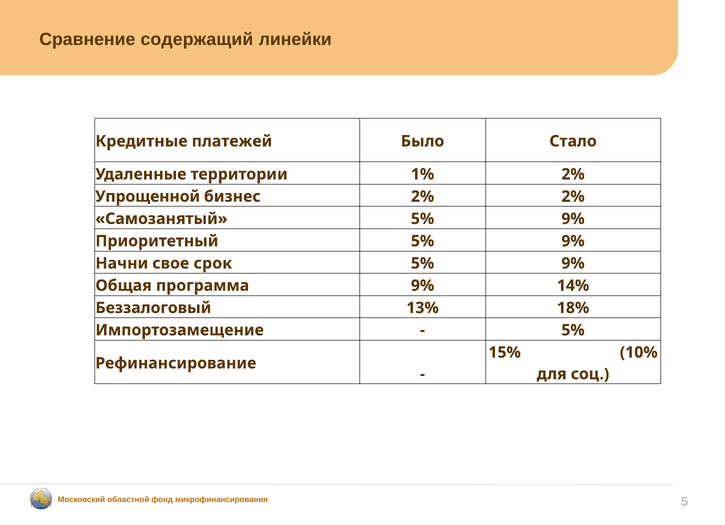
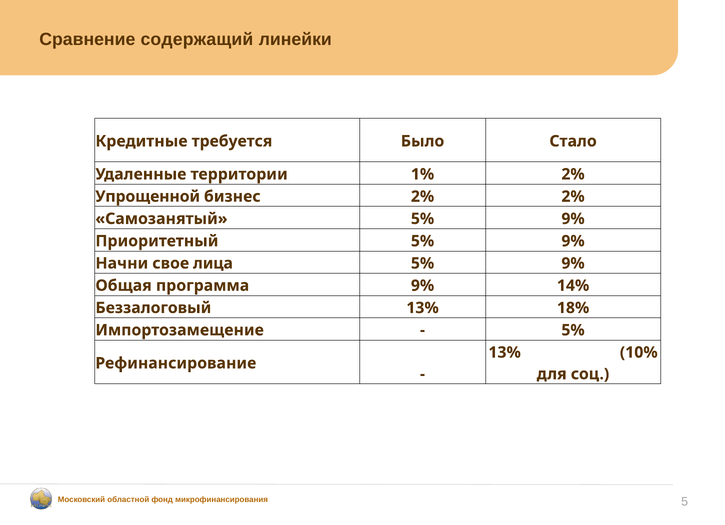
платежей: платежей -> требуется
срок: срок -> лица
15% at (505, 352): 15% -> 13%
